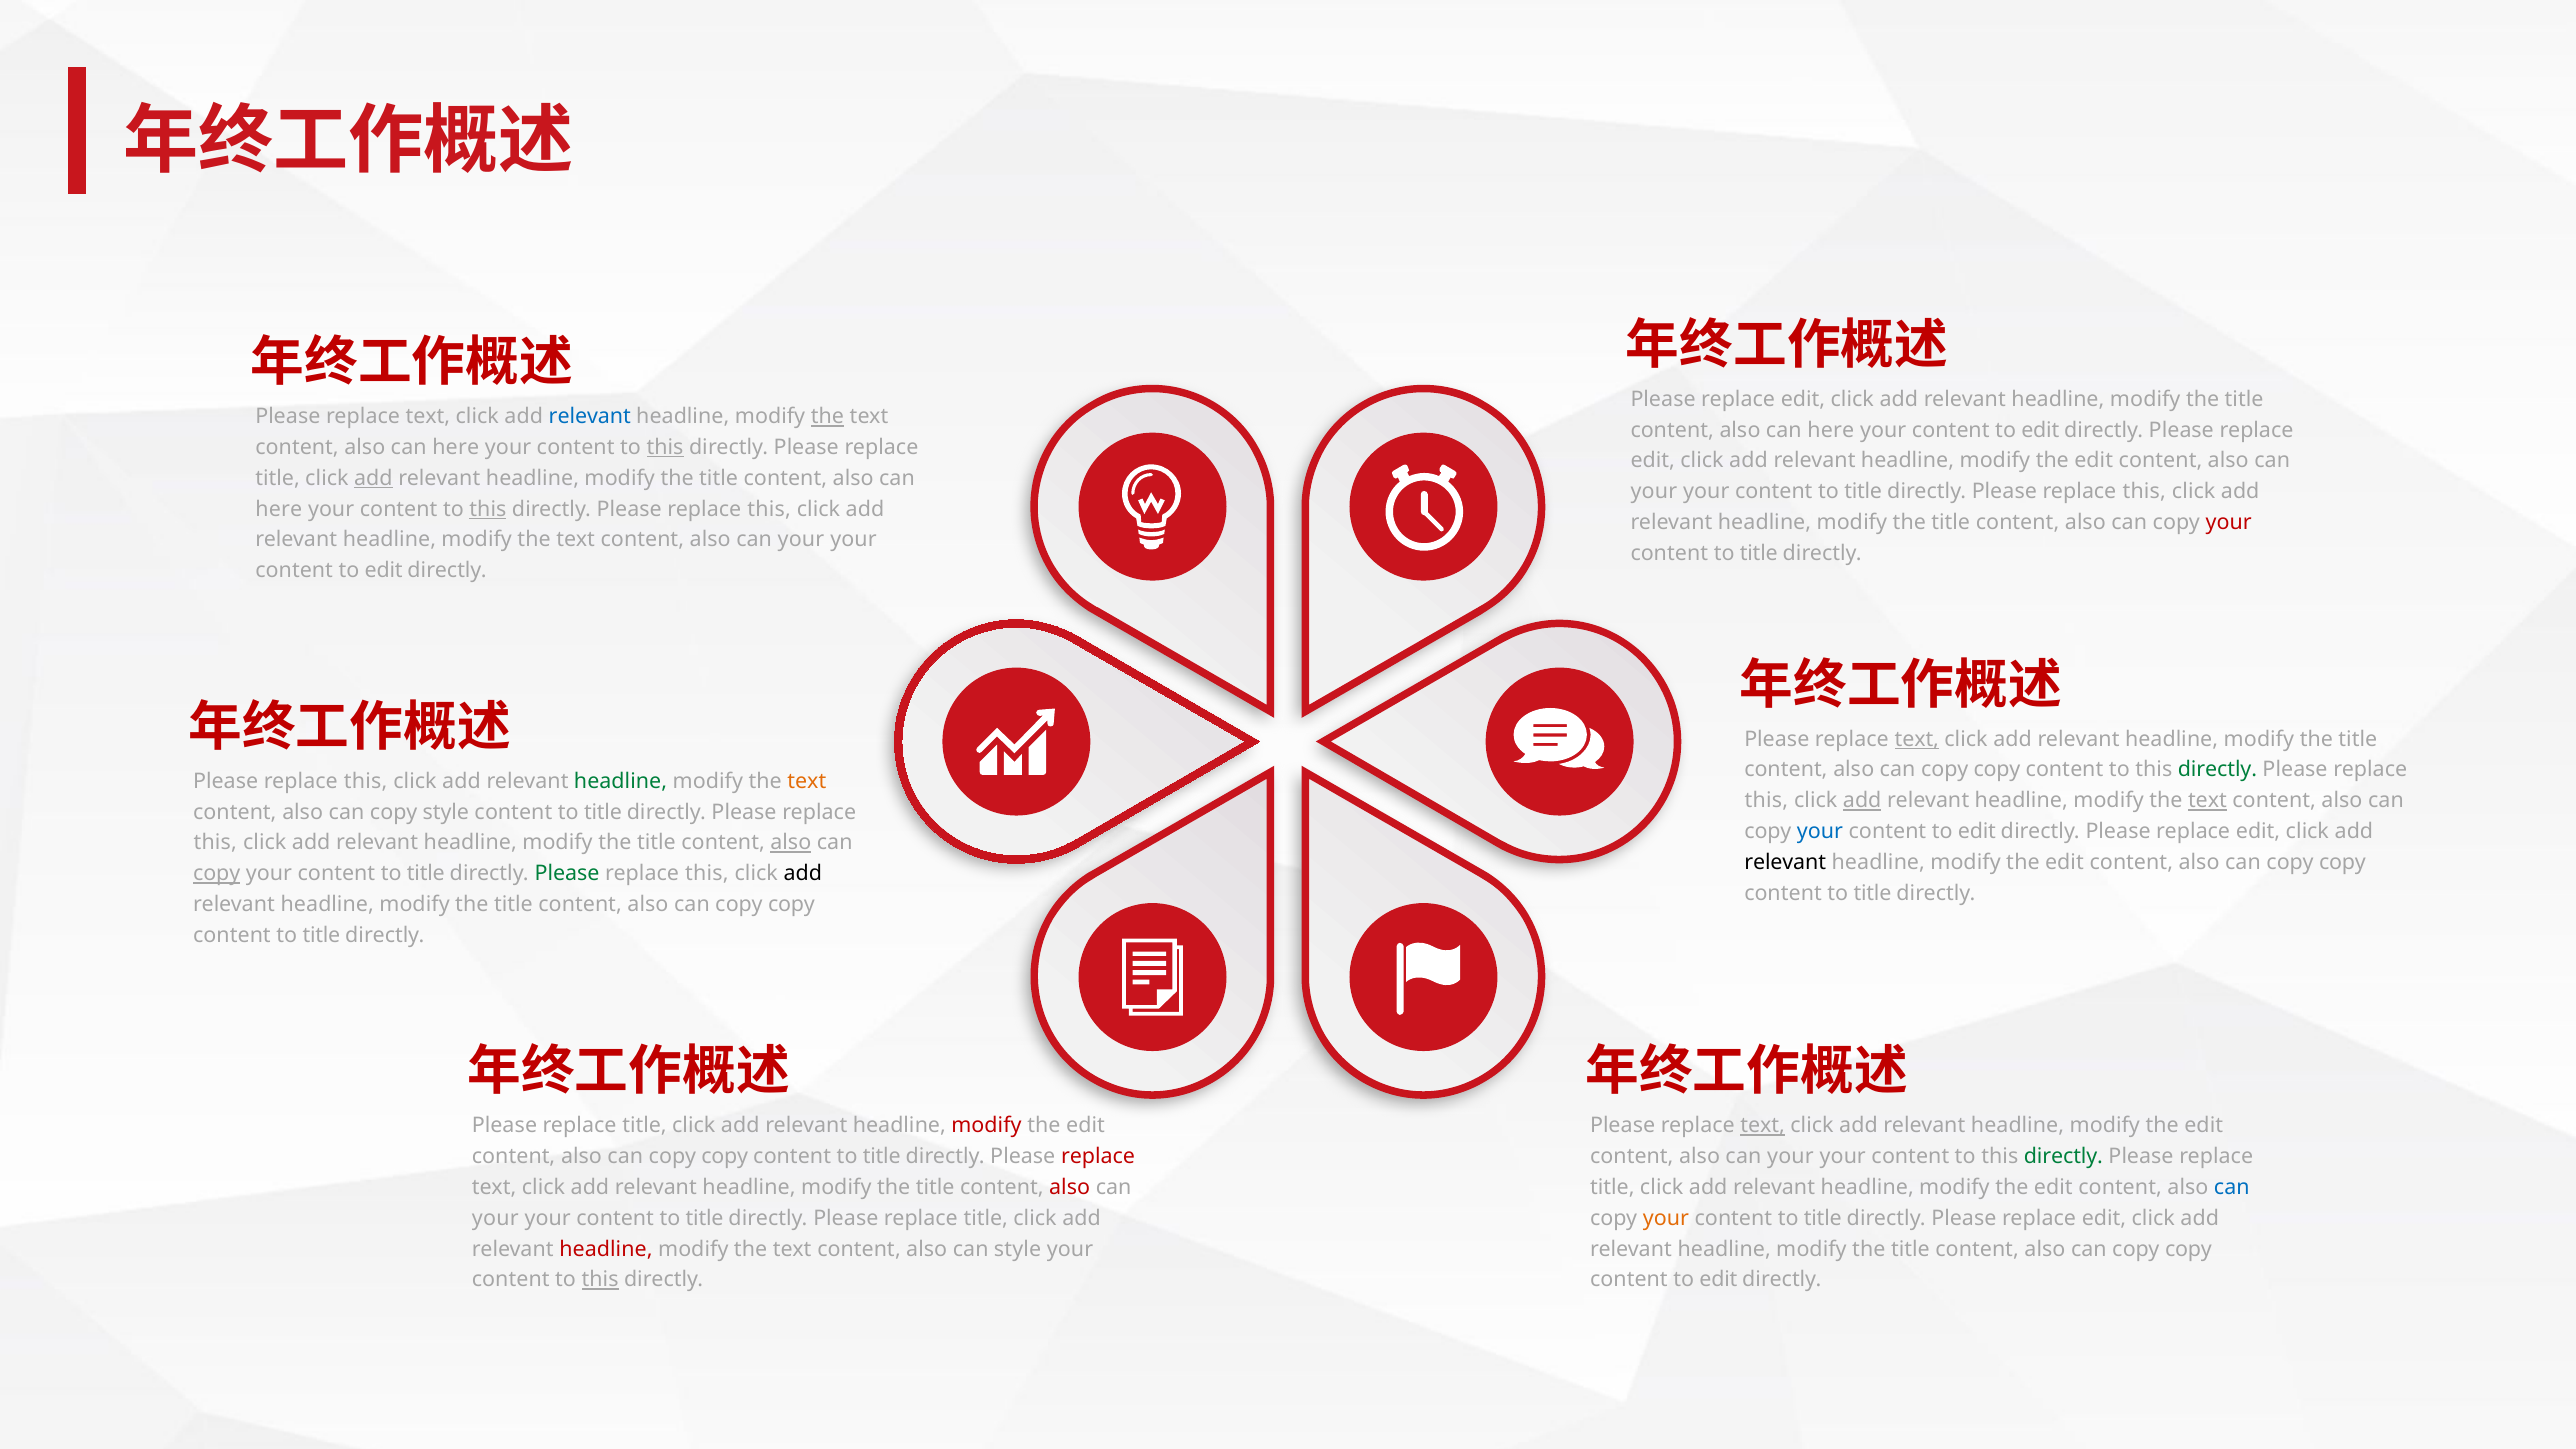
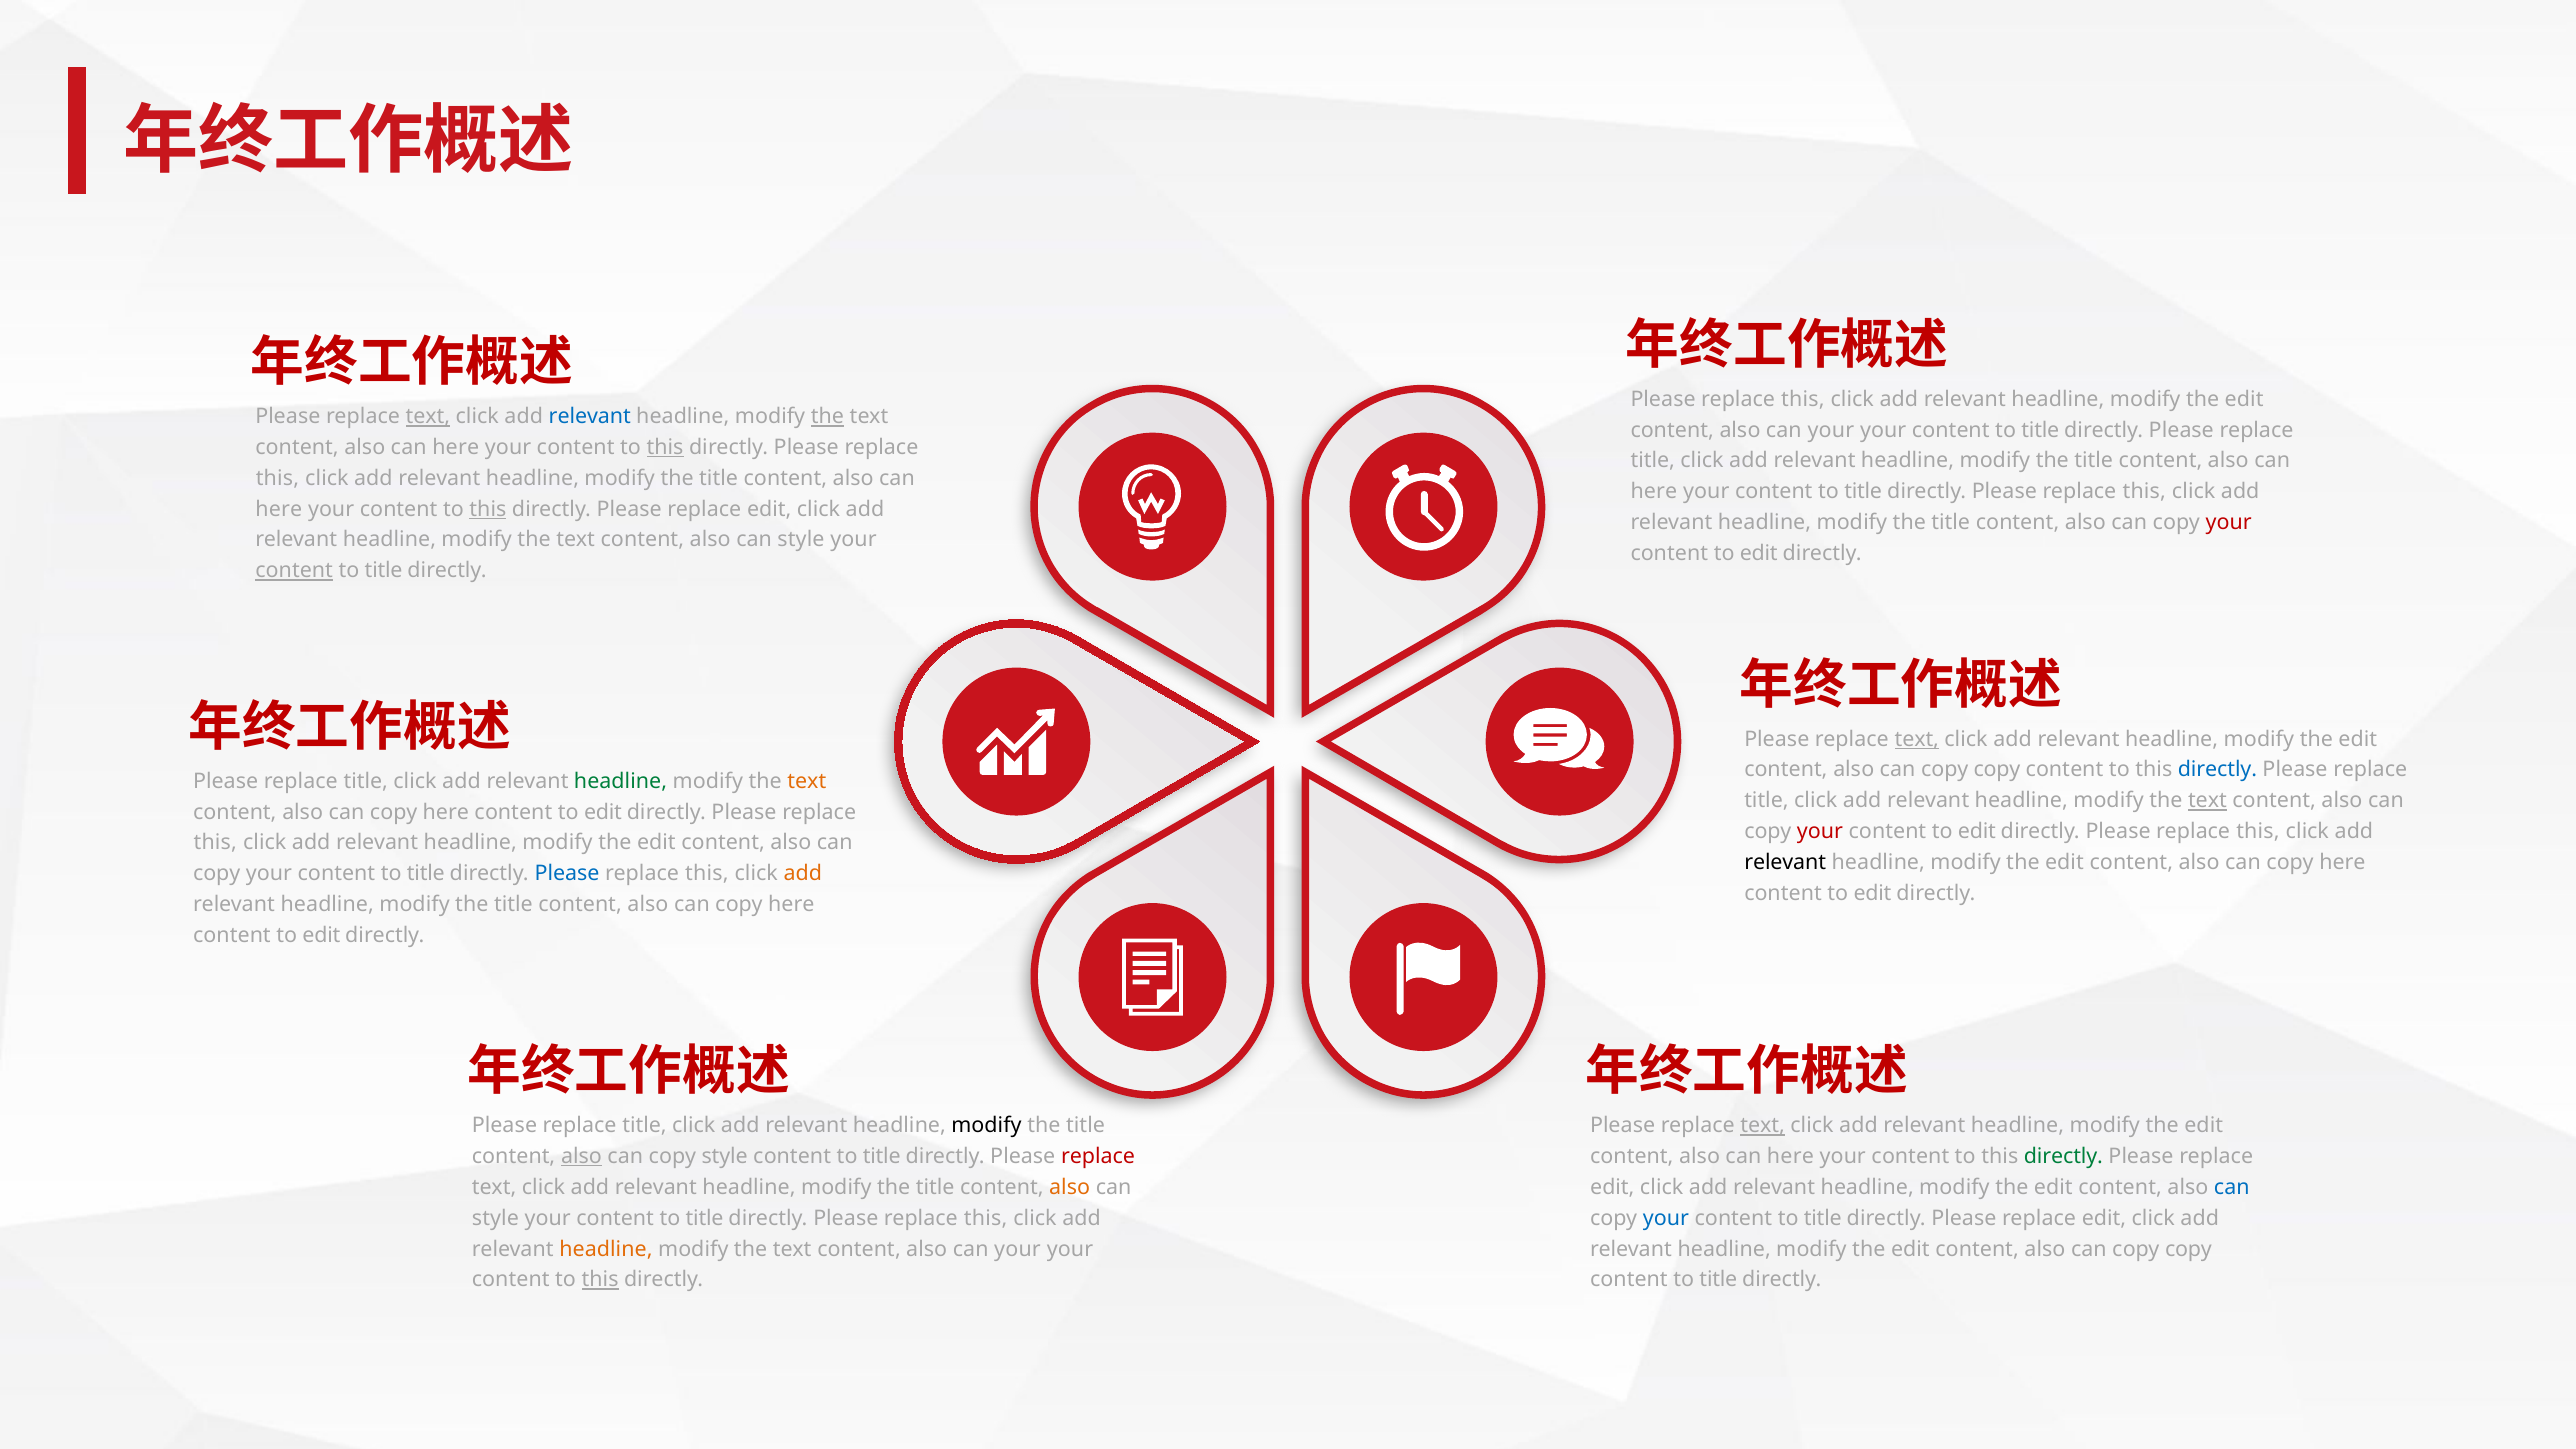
edit at (1803, 399): edit -> this
title at (2244, 399): title -> edit
text at (428, 417) underline: none -> present
here at (1831, 430): here -> your
edit at (2040, 430): edit -> title
edit at (1653, 461): edit -> title
edit at (2094, 461): edit -> title
title at (278, 478): title -> this
add at (373, 478) underline: present -> none
your at (1654, 492): your -> here
this at (769, 509): this -> edit
your at (801, 540): your -> style
title at (1759, 553): title -> edit
content at (294, 571) underline: none -> present
edit at (384, 571): edit -> title
title at (2358, 739): title -> edit
directly at (2217, 770) colour: green -> blue
this at (366, 781): this -> title
this at (1766, 801): this -> title
add at (1862, 801) underline: present -> none
style at (446, 812): style -> here
title at (603, 812): title -> edit
your at (1820, 831) colour: blue -> red
edit at (2258, 831): edit -> this
title at (656, 843): title -> edit
also at (791, 843) underline: present -> none
copy at (2342, 862): copy -> here
copy at (217, 874) underline: present -> none
Please at (567, 874) colour: green -> blue
add at (803, 874) colour: black -> orange
title at (1872, 893): title -> edit
copy at (791, 904): copy -> here
title at (321, 935): title -> edit
modify at (987, 1126) colour: red -> black
edit at (1086, 1126): edit -> title
also at (581, 1157) underline: none -> present
copy at (725, 1157): copy -> style
your at (1790, 1157): your -> here
also at (1070, 1187) colour: red -> orange
title at (1612, 1187): title -> edit
your at (495, 1218): your -> style
title at (986, 1218): title -> this
your at (1666, 1218) colour: orange -> blue
headline at (606, 1249) colour: red -> orange
style at (1018, 1249): style -> your
title at (1910, 1249): title -> edit
edit at (1718, 1280): edit -> title
